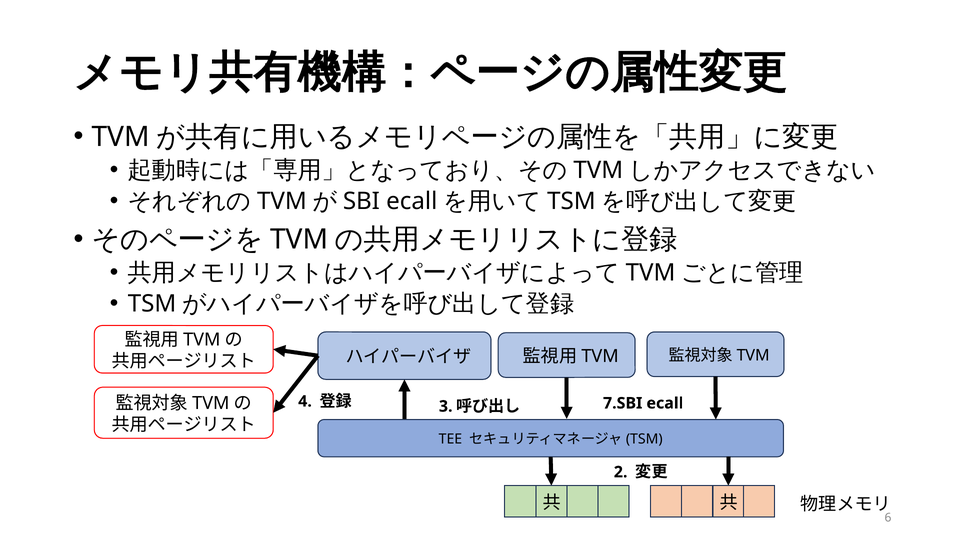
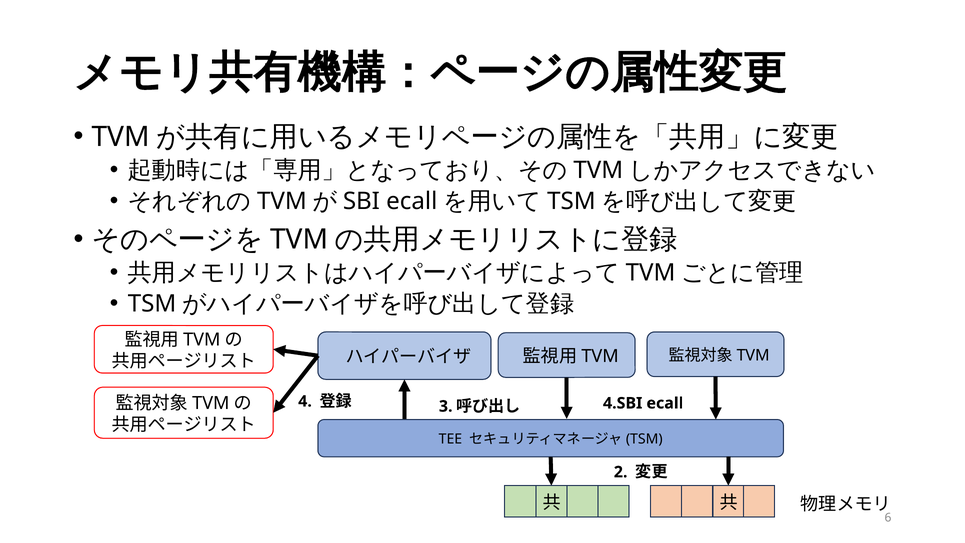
7.SBI: 7.SBI -> 4.SBI
